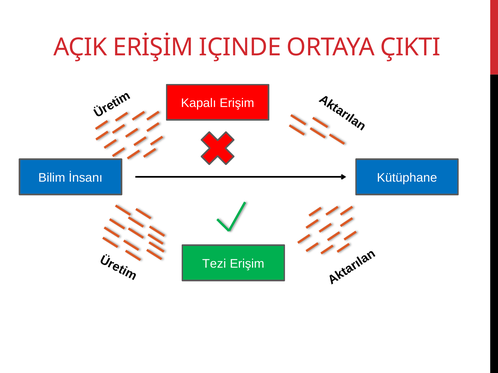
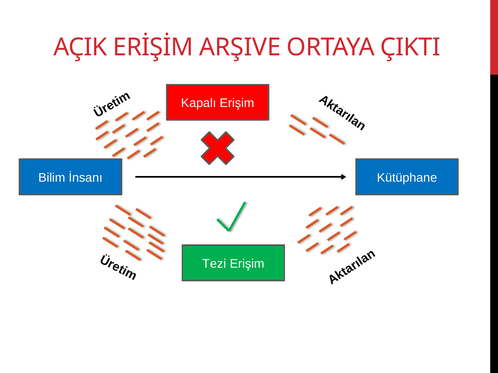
IÇINDE: IÇINDE -> ARŞIVE
